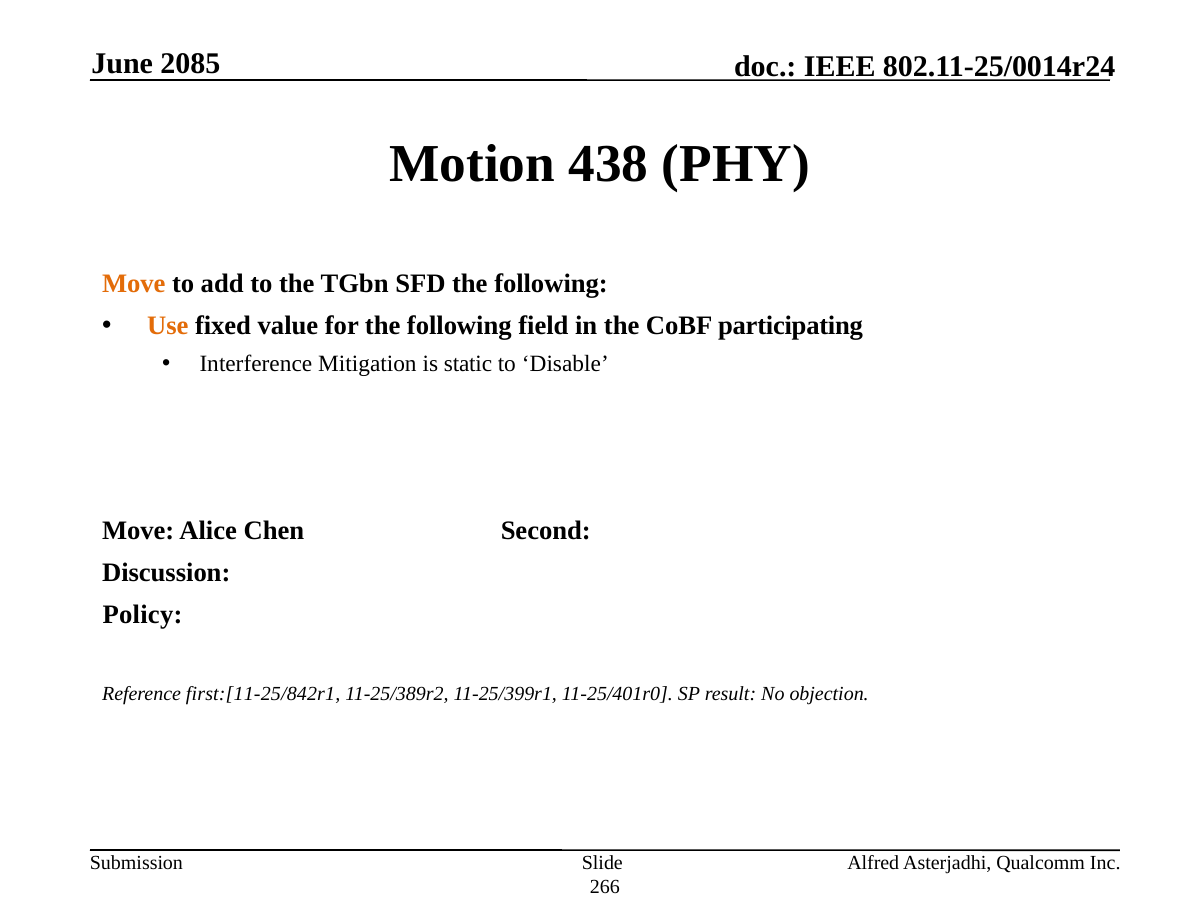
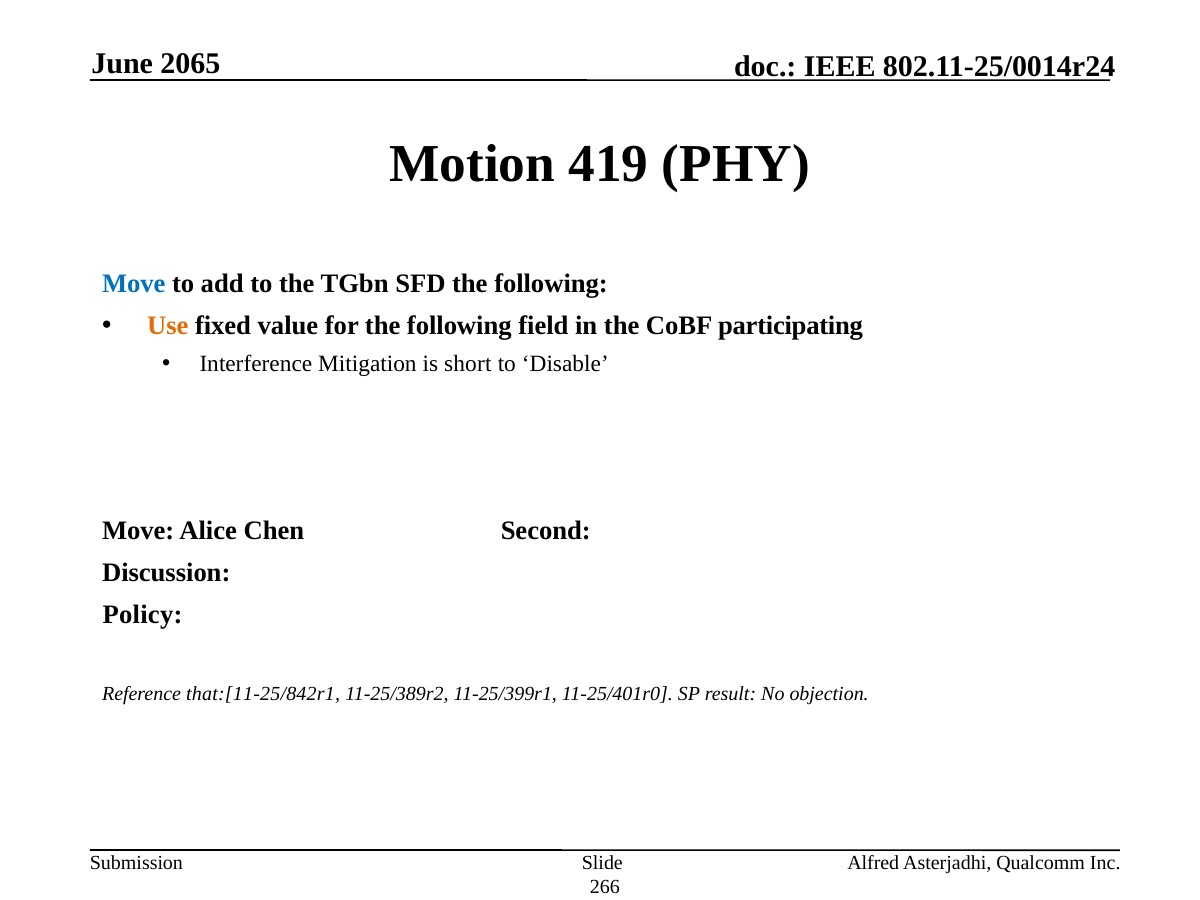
2085: 2085 -> 2065
438: 438 -> 419
Move at (134, 284) colour: orange -> blue
static: static -> short
first:[11-25/842r1: first:[11-25/842r1 -> that:[11-25/842r1
